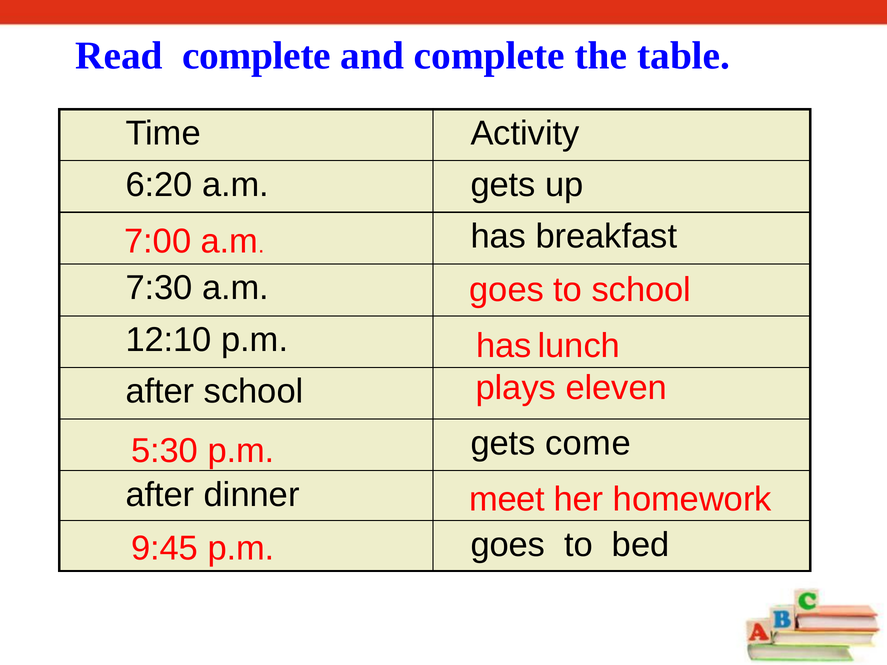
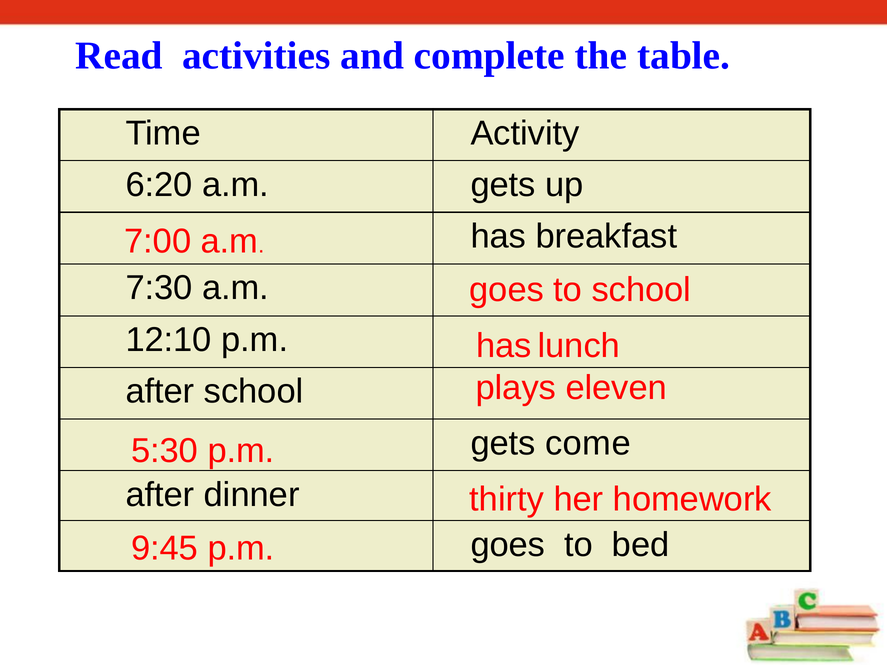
Read complete: complete -> activities
meet: meet -> thirty
